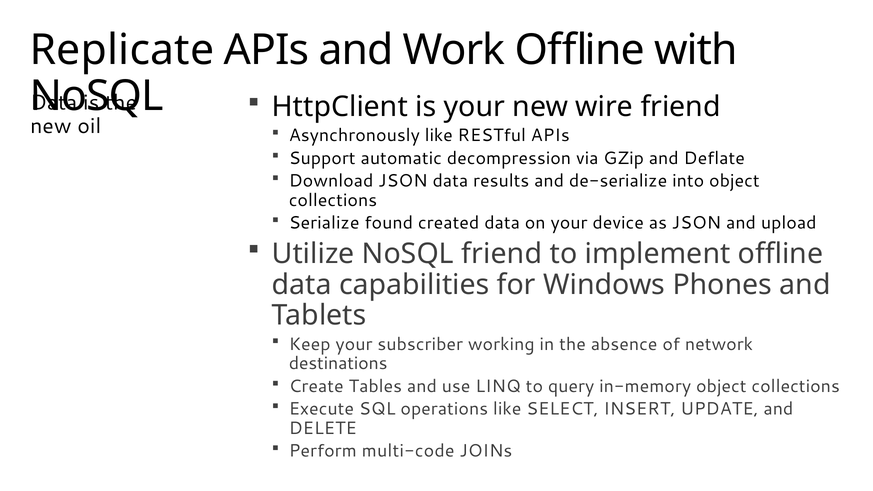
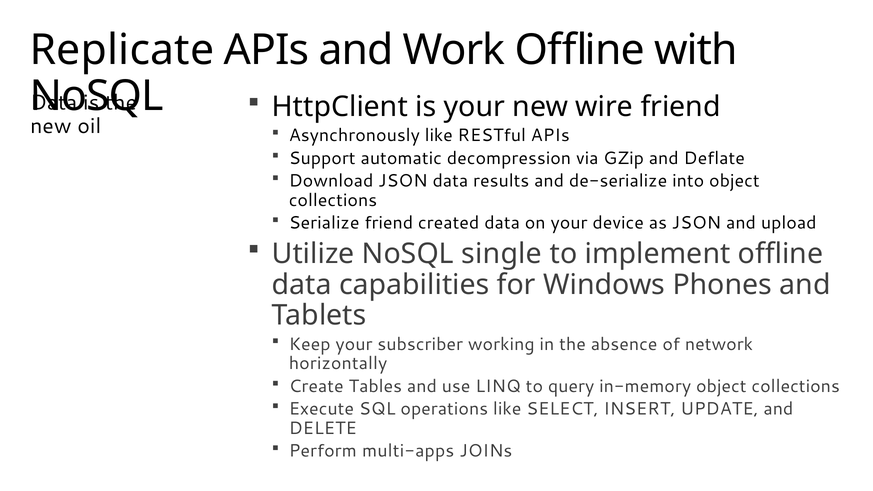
Serialize found: found -> friend
NoSQL friend: friend -> single
destinations: destinations -> horizontally
multi-code: multi-code -> multi-apps
